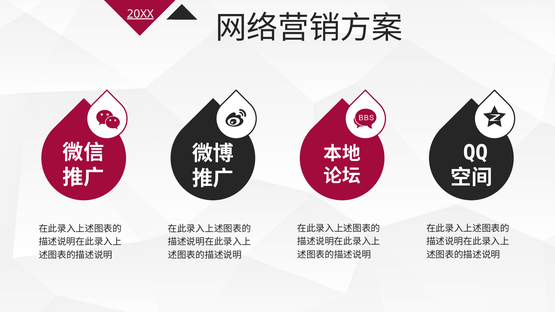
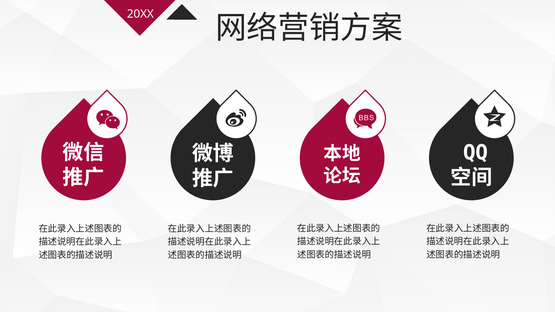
20XX underline: present -> none
